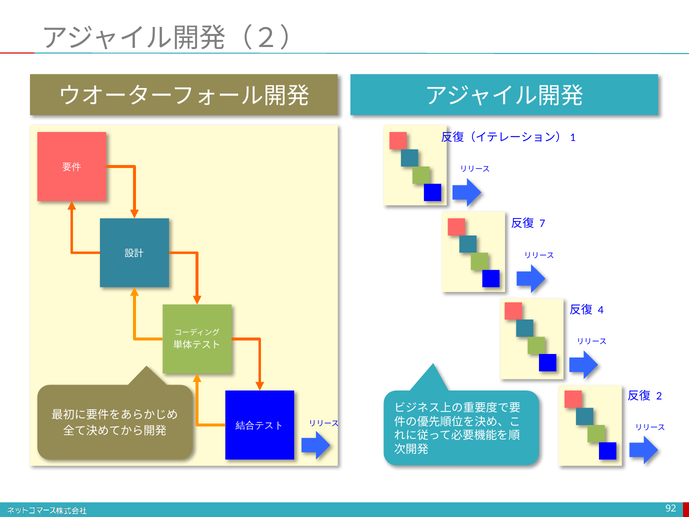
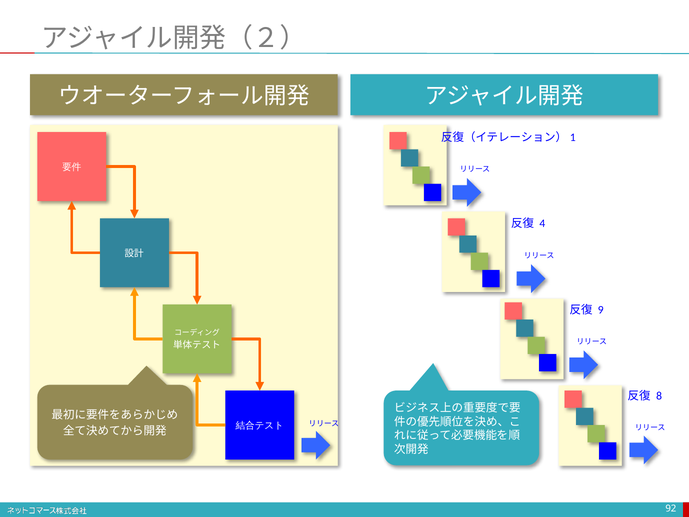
7: 7 -> 4
4: 4 -> 9
2: 2 -> 8
